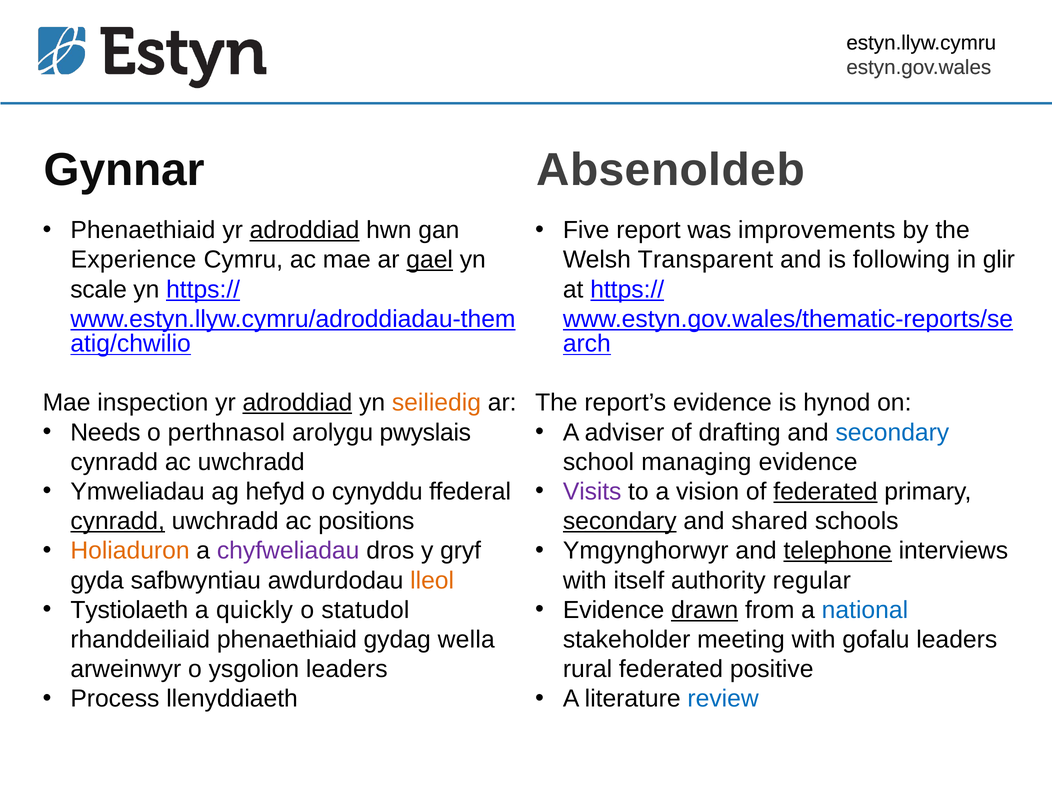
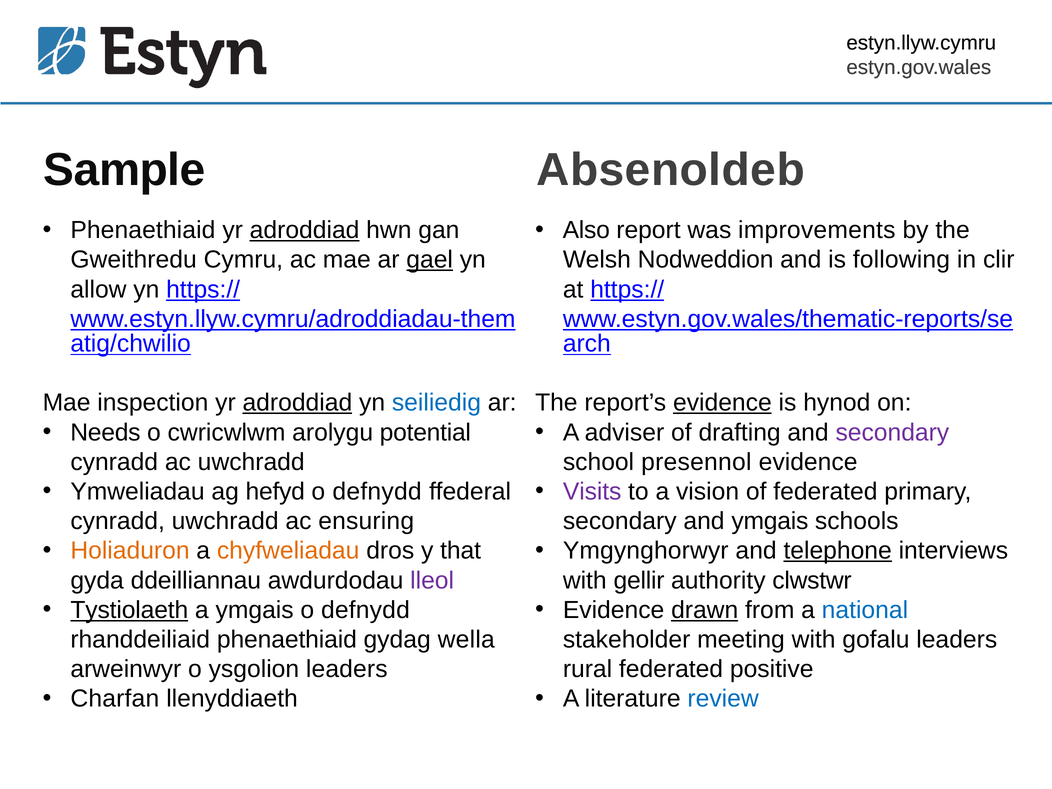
Gynnar: Gynnar -> Sample
Five: Five -> Also
Experience: Experience -> Gweithredu
Transparent: Transparent -> Nodweddion
glir: glir -> clir
scale: scale -> allow
seiliedig colour: orange -> blue
evidence at (722, 403) underline: none -> present
perthnasol: perthnasol -> cwricwlwm
pwyslais: pwyslais -> potential
secondary at (892, 432) colour: blue -> purple
managing: managing -> presennol
cynyddu at (377, 492): cynyddu -> defnydd
federated at (825, 492) underline: present -> none
cynradd at (118, 521) underline: present -> none
positions: positions -> ensuring
secondary at (620, 521) underline: present -> none
and shared: shared -> ymgais
chyfweliadau colour: purple -> orange
gryf: gryf -> that
safbwyntiau: safbwyntiau -> ddeilliannau
lleol colour: orange -> purple
itself: itself -> gellir
regular: regular -> clwstwr
Tystiolaeth underline: none -> present
a quickly: quickly -> ymgais
statudol at (365, 610): statudol -> defnydd
Process: Process -> Charfan
